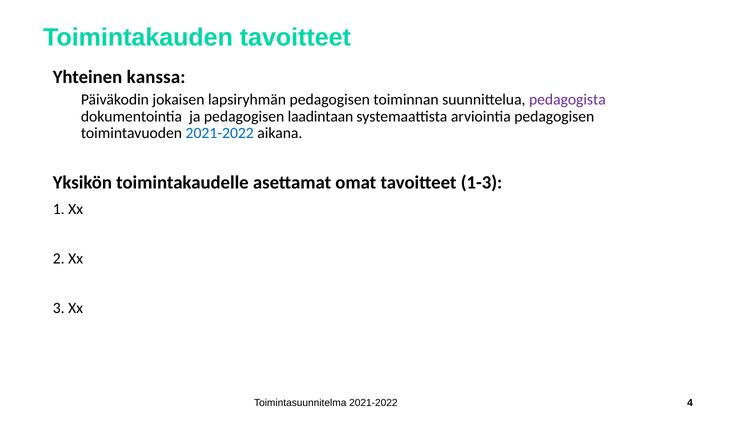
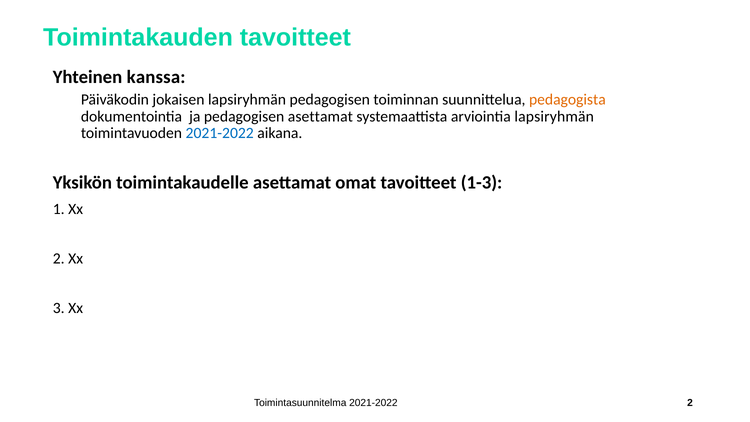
pedagogista colour: purple -> orange
pedagogisen laadintaan: laadintaan -> asettamat
arviointia pedagogisen: pedagogisen -> lapsiryhmän
2021-2022 4: 4 -> 2
